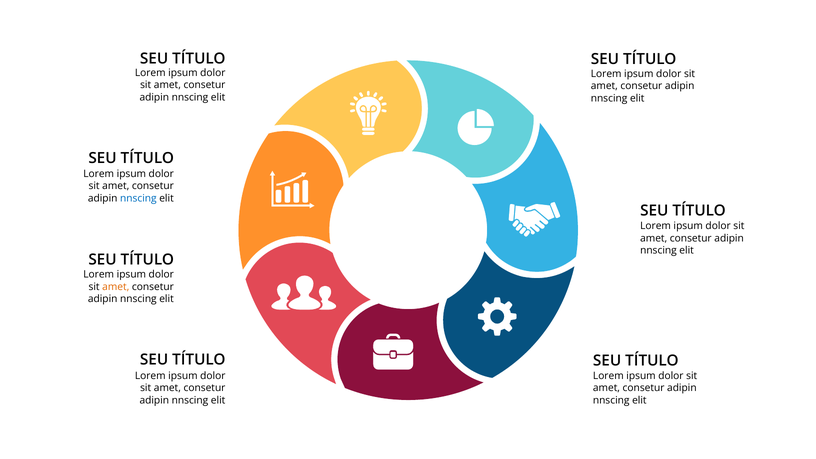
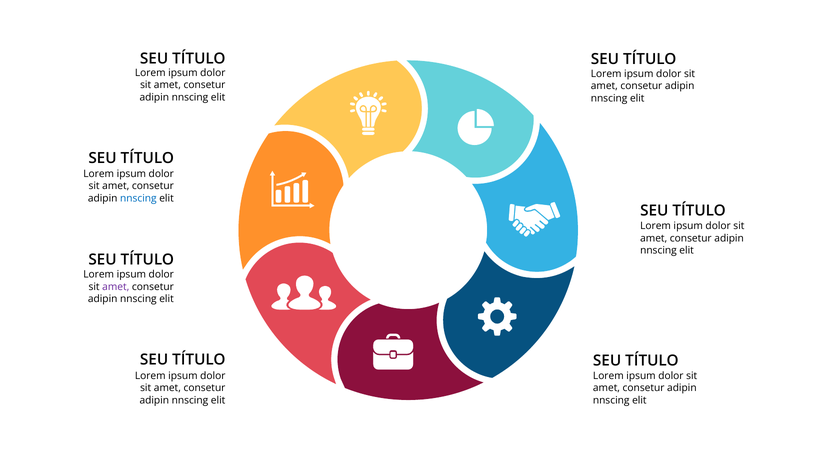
amet at (116, 287) colour: orange -> purple
